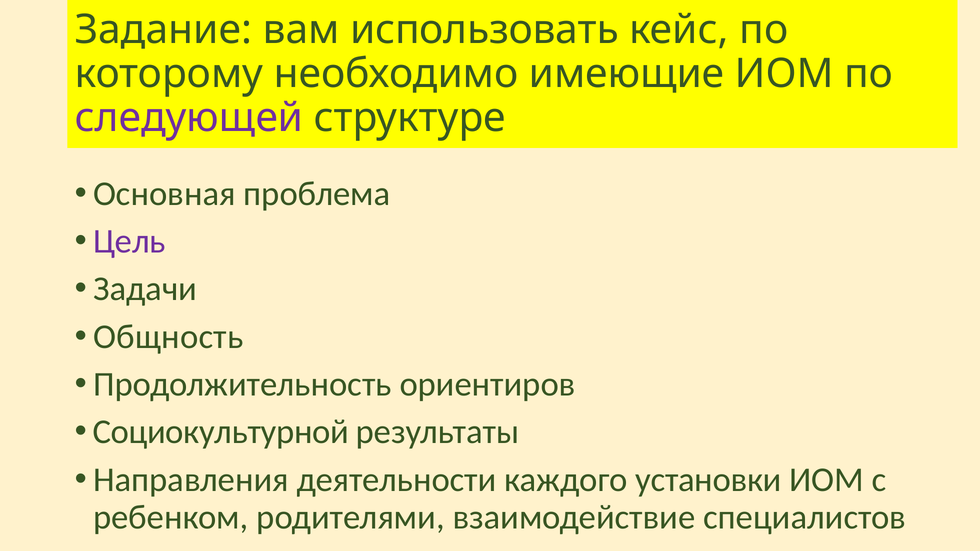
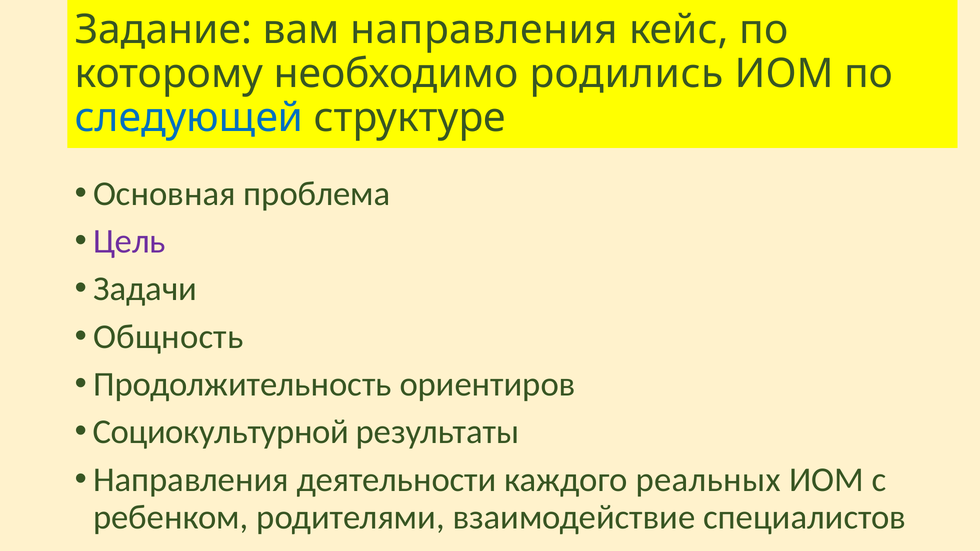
вам использовать: использовать -> направления
имеющие: имеющие -> родились
следующей colour: purple -> blue
установки: установки -> реальных
